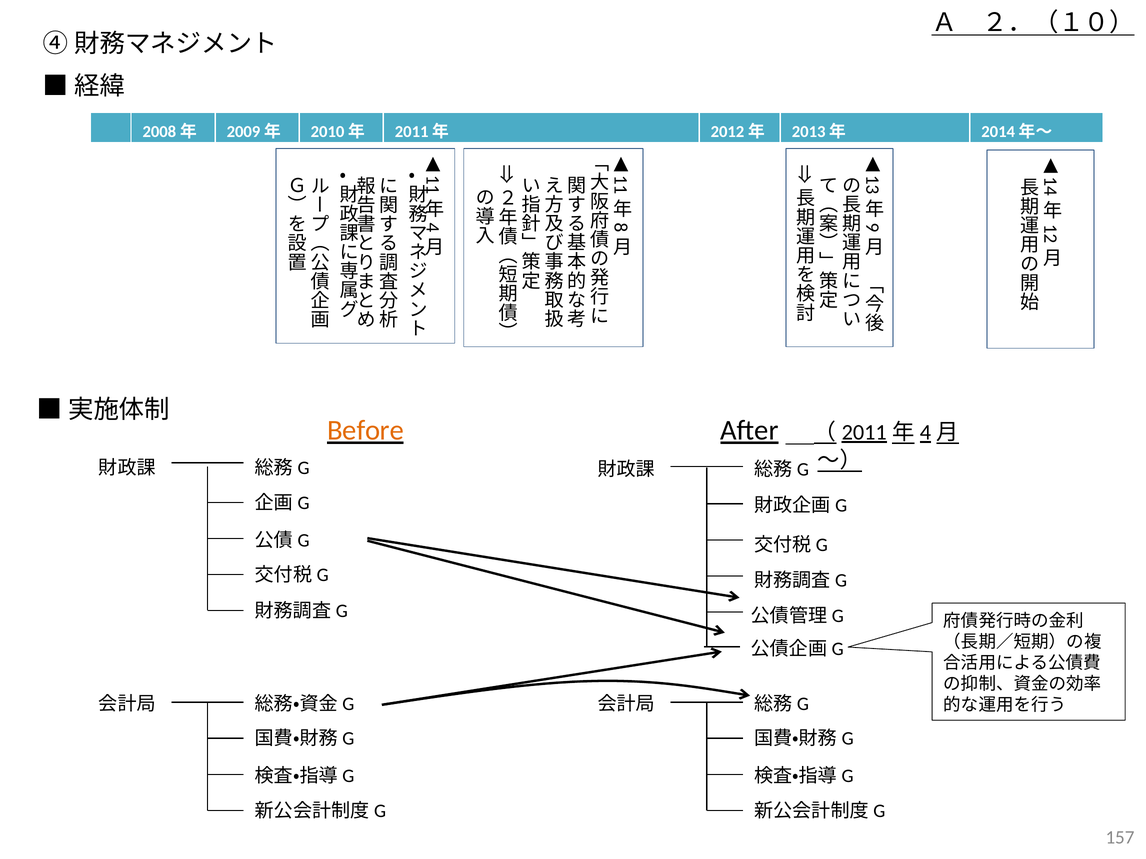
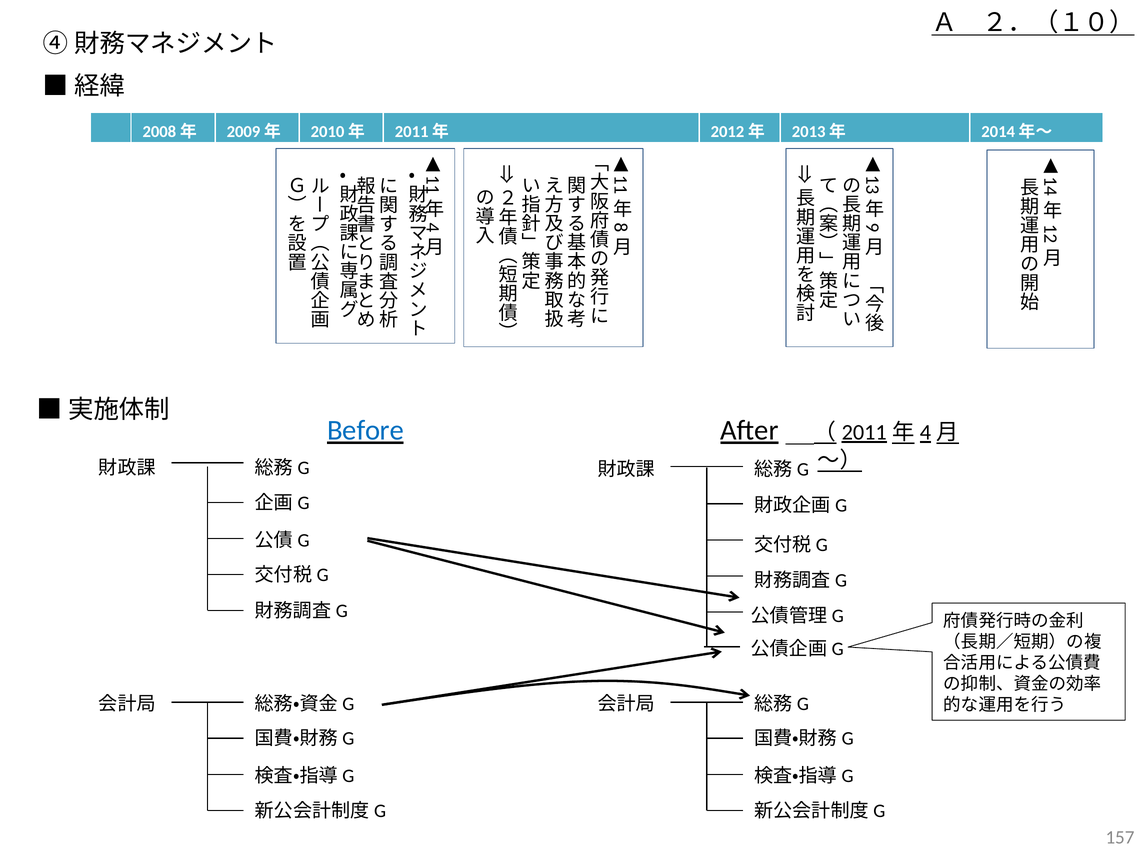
Before colour: orange -> blue
